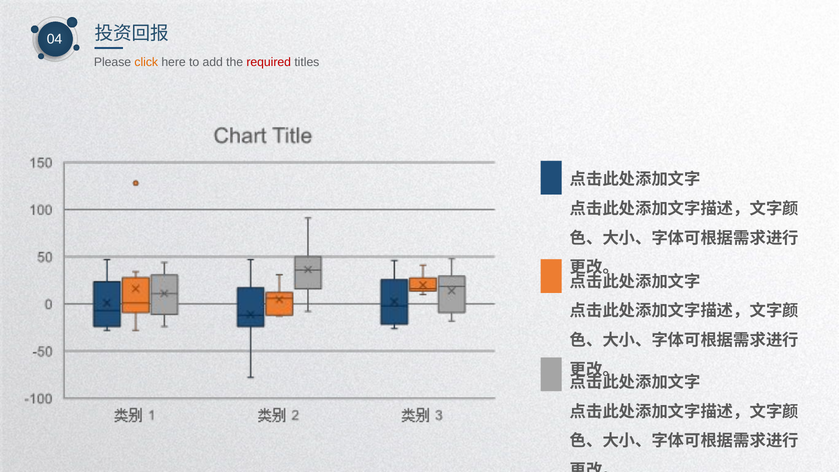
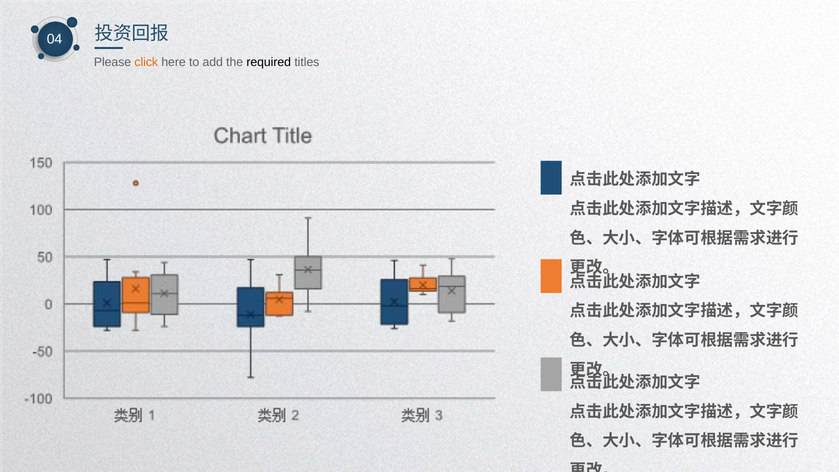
required colour: red -> black
